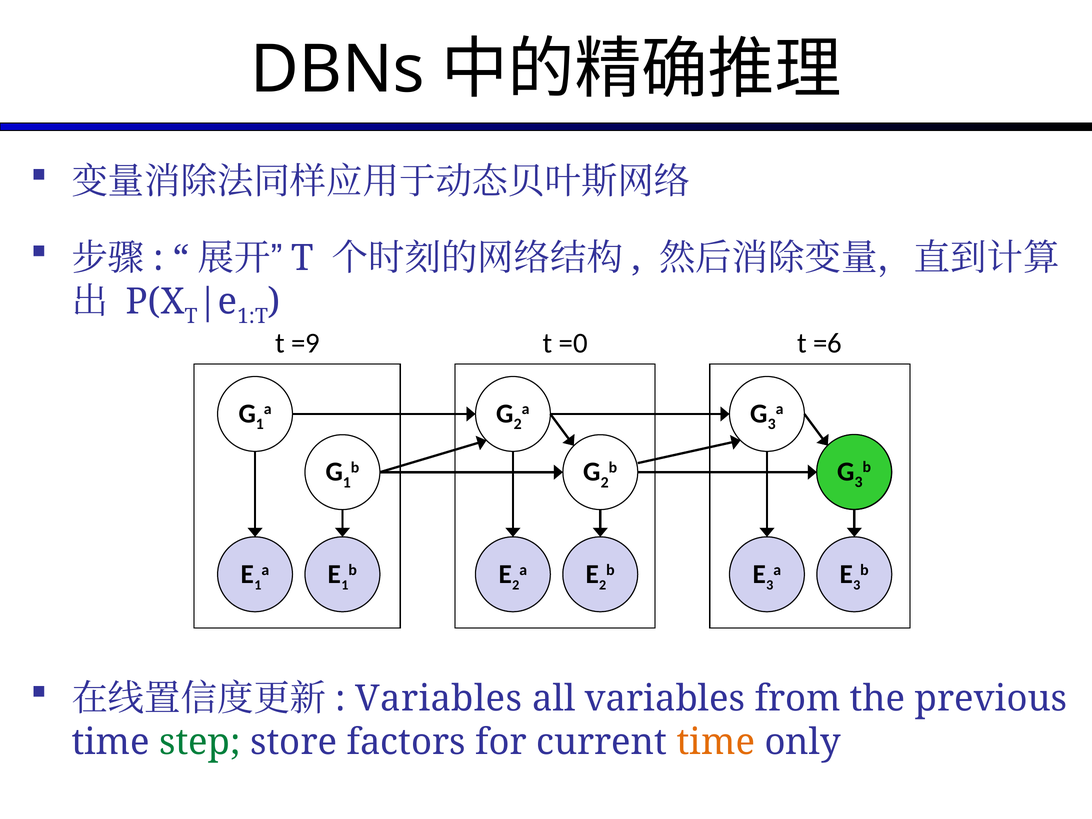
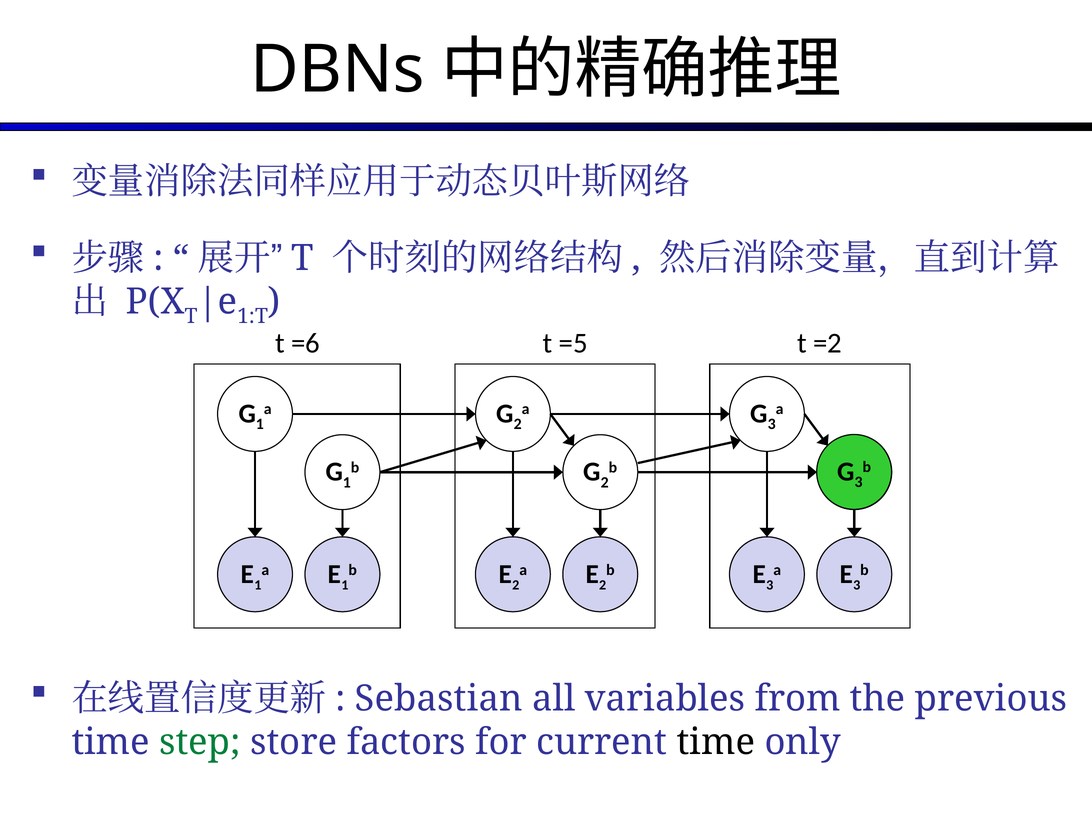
=9: =9 -> =6
=0: =0 -> =5
=6: =6 -> =2
Variables at (439, 699): Variables -> Sebastian
time at (716, 742) colour: orange -> black
